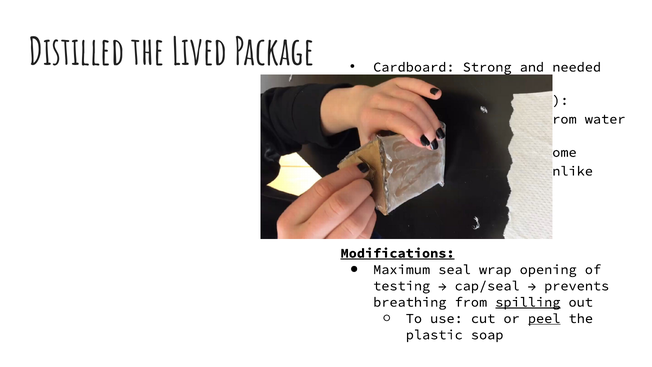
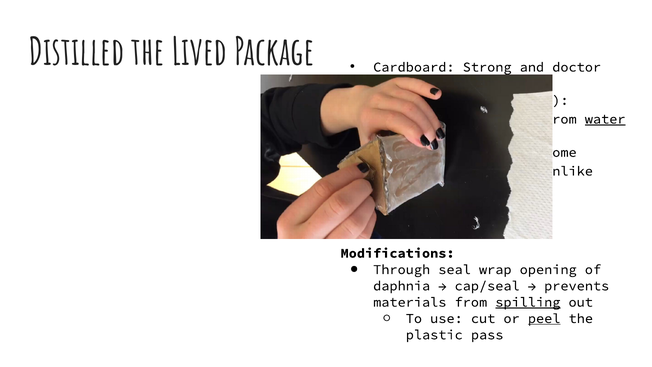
needed: needed -> doctor
water underline: none -> present
Modifications underline: present -> none
Maximum: Maximum -> Through
testing: testing -> daphnia
breathing: breathing -> materials
soap: soap -> pass
